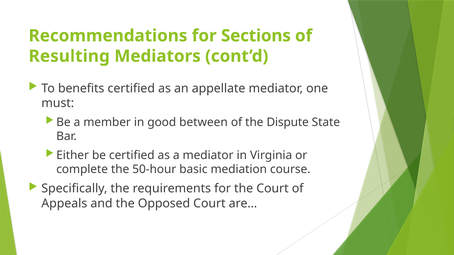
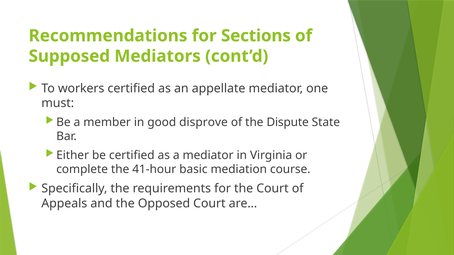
Resulting: Resulting -> Supposed
benefits: benefits -> workers
between: between -> disprove
50‐hour: 50‐hour -> 41‐hour
